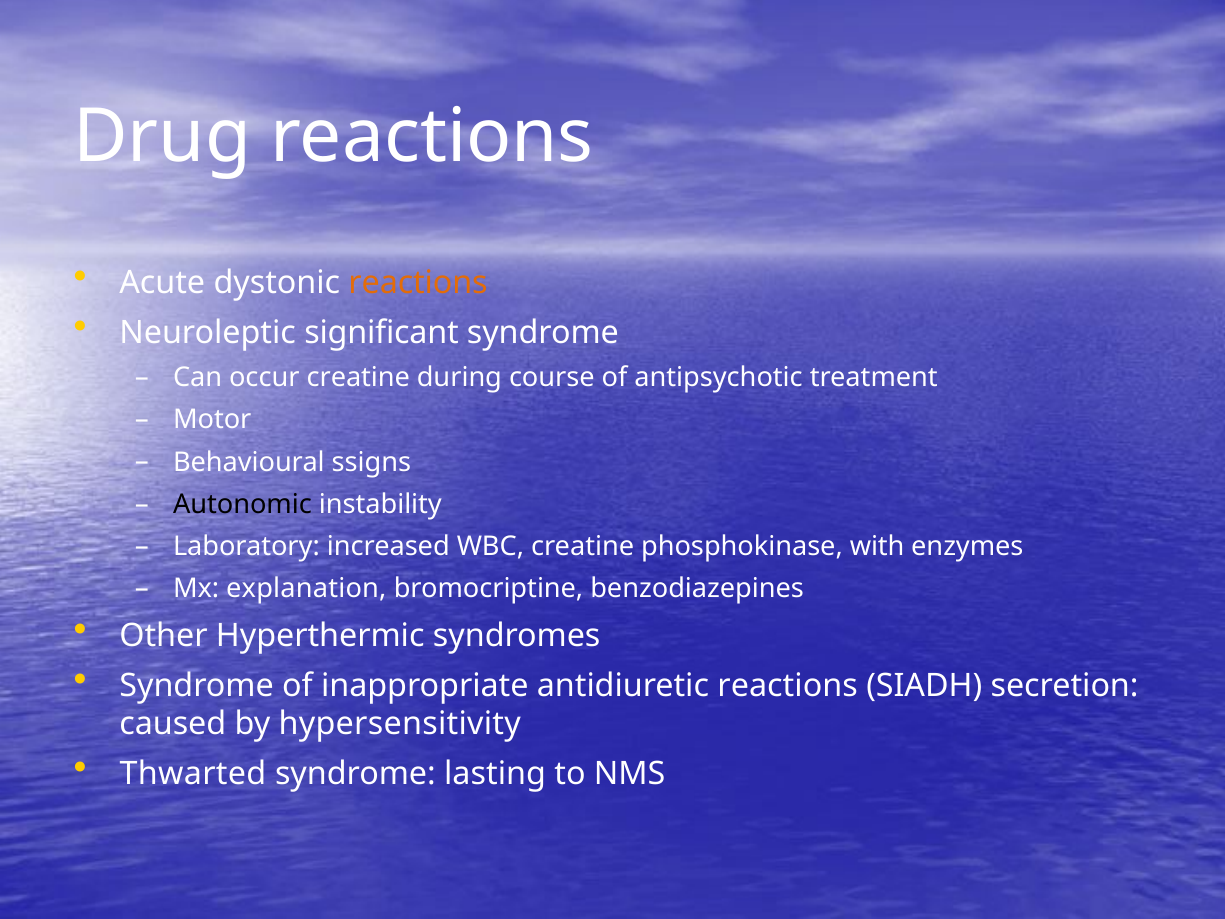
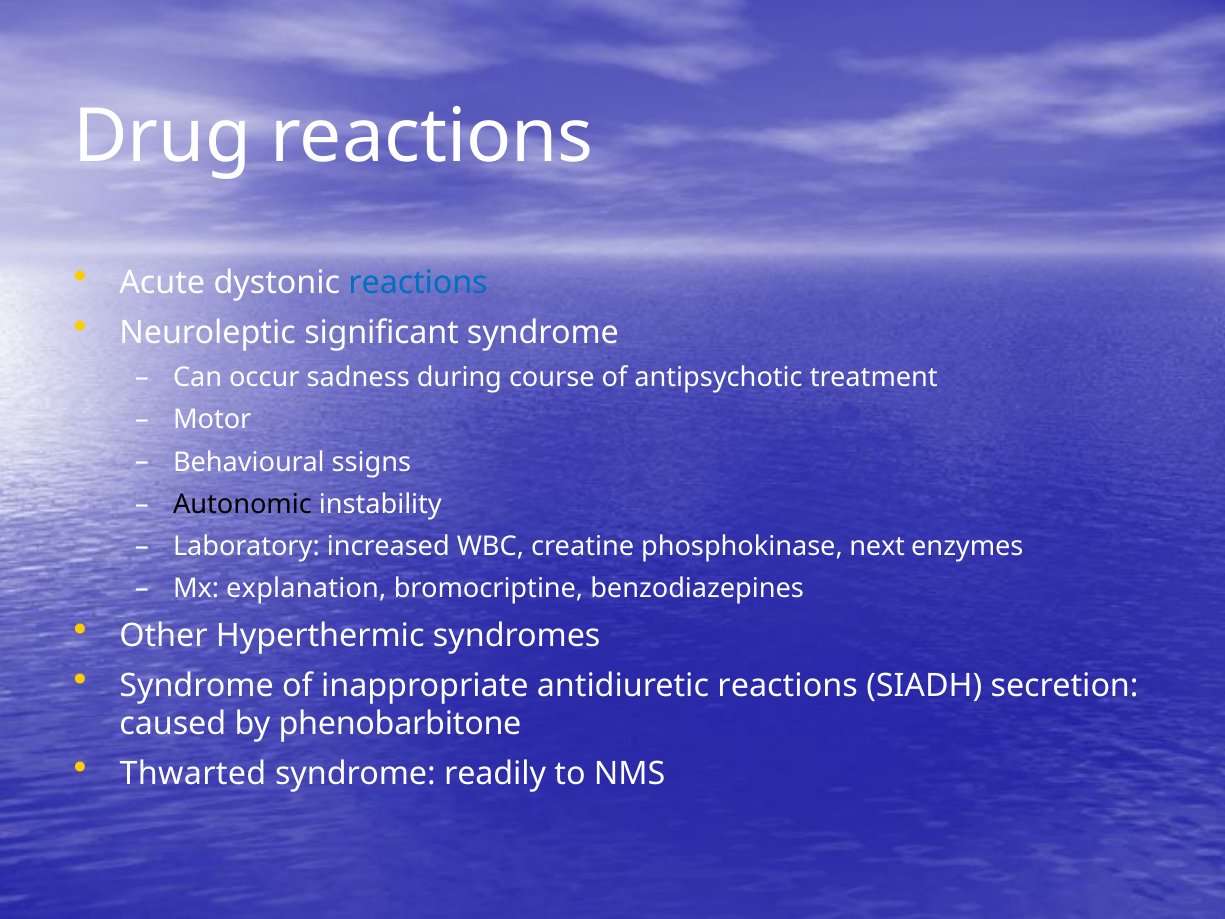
reactions at (418, 283) colour: orange -> blue
occur creatine: creatine -> sadness
with: with -> next
hypersensitivity: hypersensitivity -> phenobarbitone
lasting: lasting -> readily
